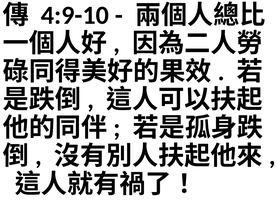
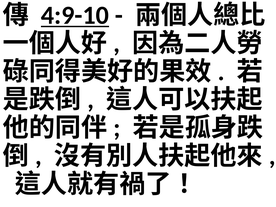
4:9-10 underline: none -> present
